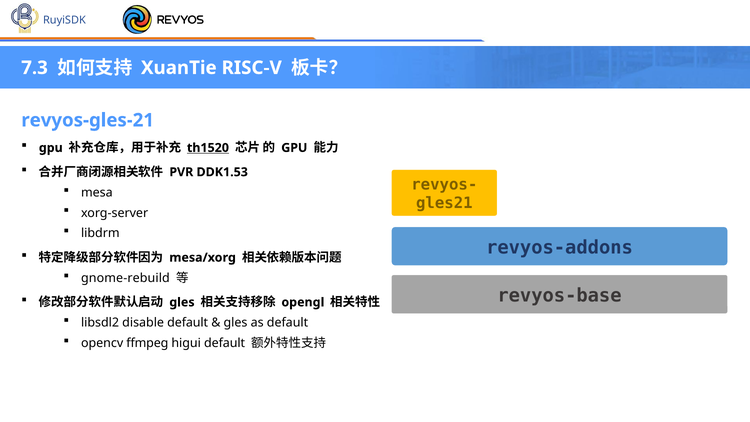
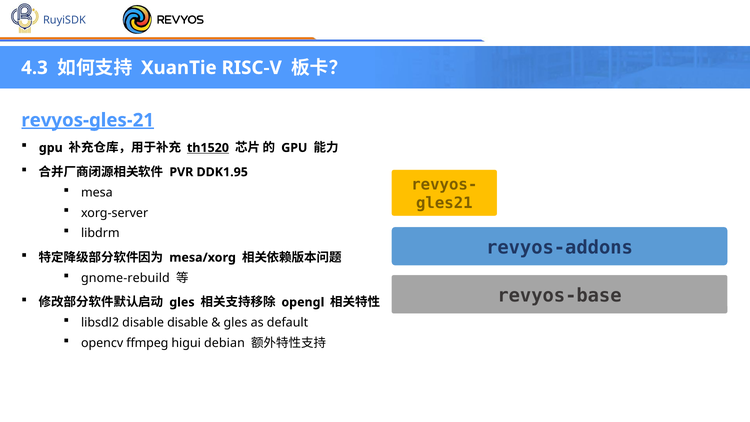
7.3: 7.3 -> 4.3
revyos-gles-21 underline: none -> present
DDK1.53: DDK1.53 -> DDK1.95
disable default: default -> disable
higui default: default -> debian
